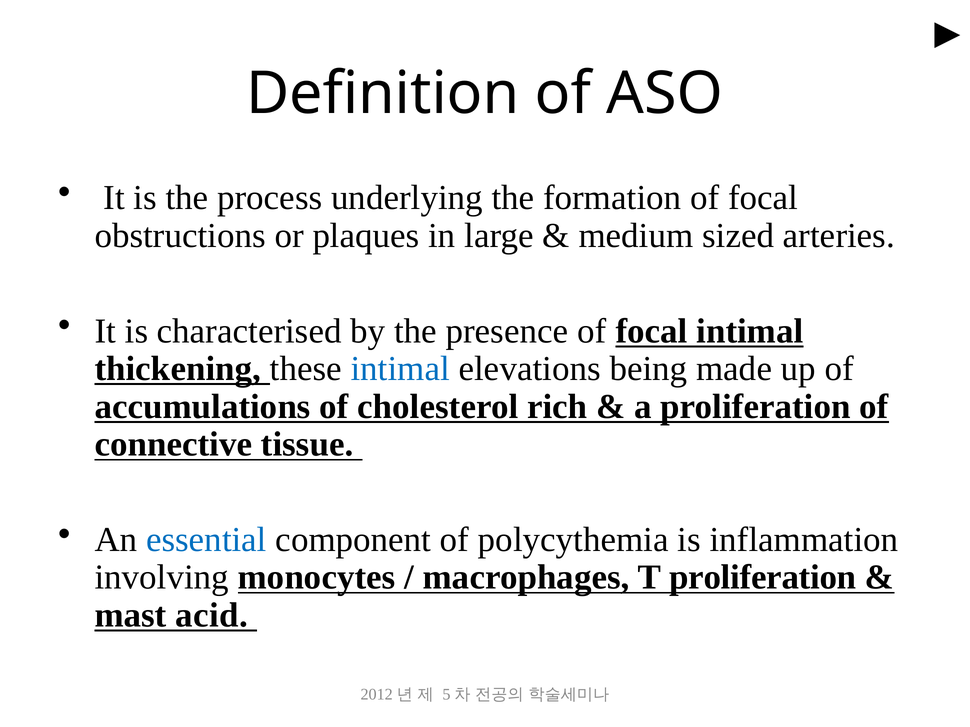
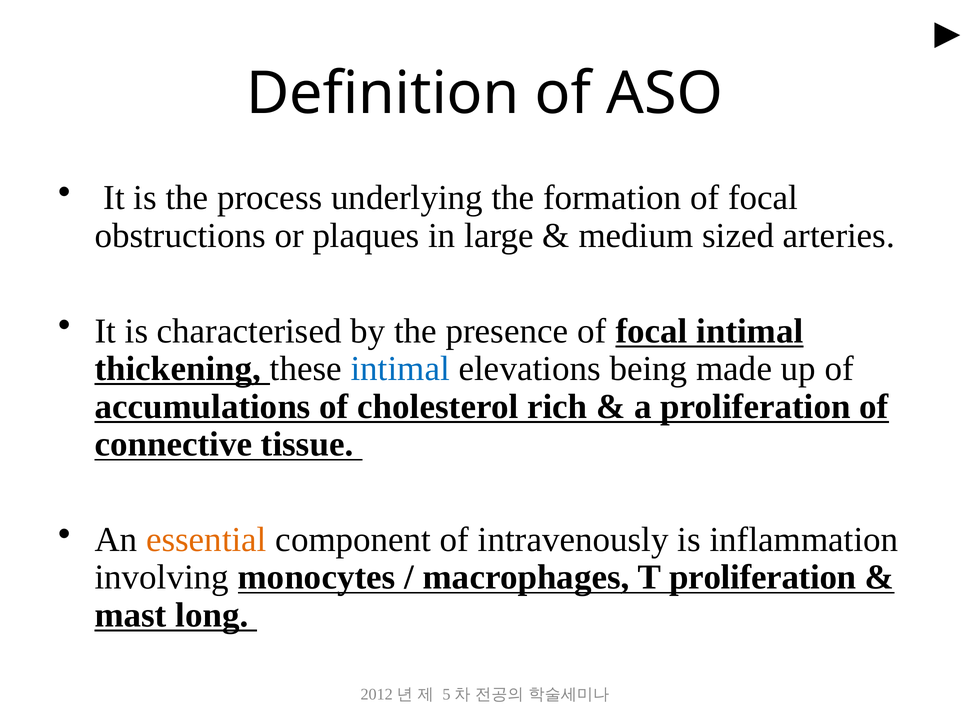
essential colour: blue -> orange
polycythemia: polycythemia -> intravenously
acid: acid -> long
